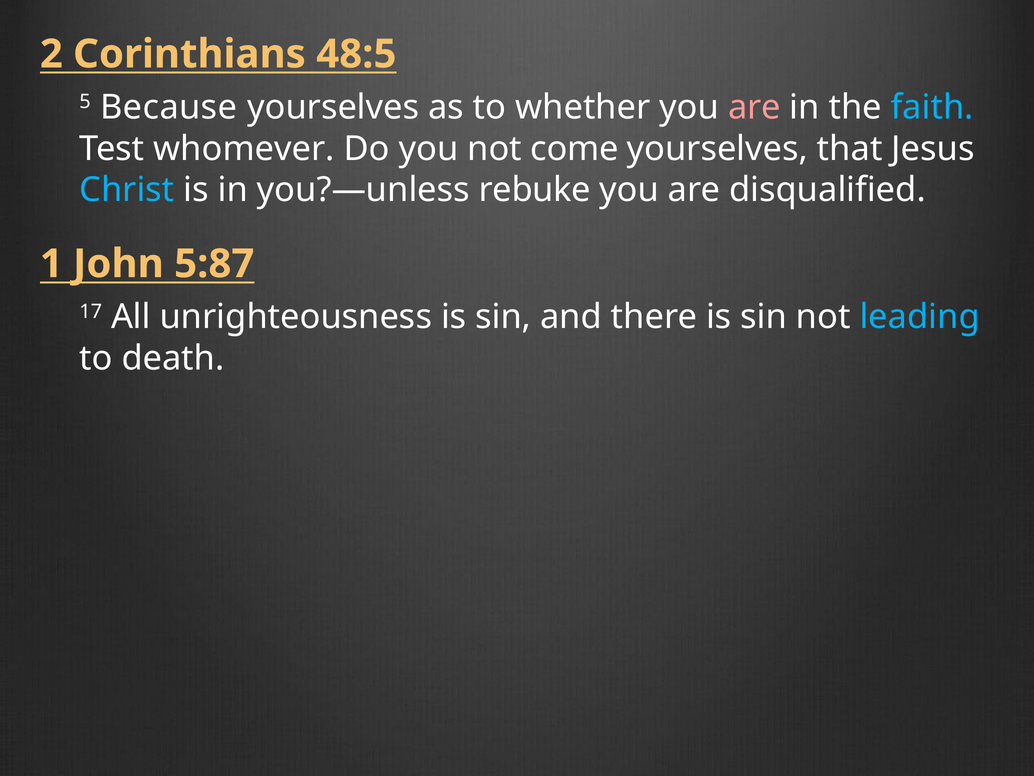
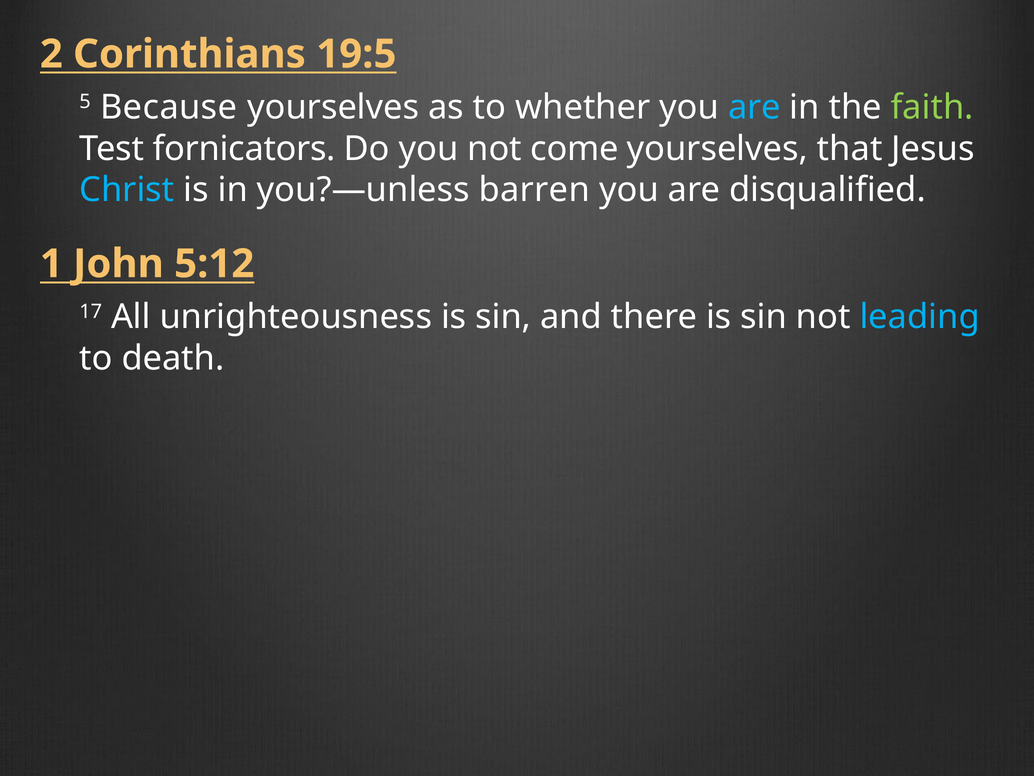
48:5: 48:5 -> 19:5
are at (754, 107) colour: pink -> light blue
faith colour: light blue -> light green
whomever: whomever -> fornicators
rebuke: rebuke -> barren
5:87: 5:87 -> 5:12
